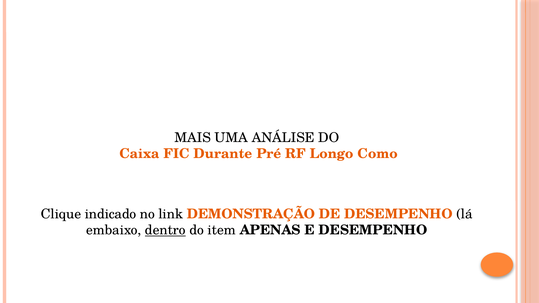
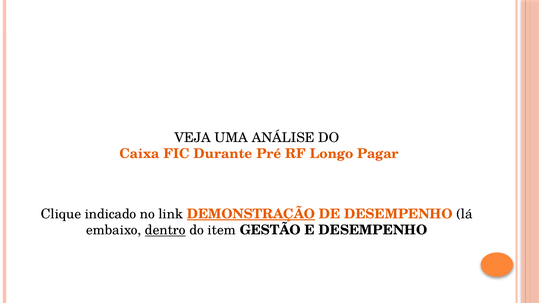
MAIS: MAIS -> VEJA
Como: Como -> Pagar
DEMONSTRAÇÃO underline: none -> present
APENAS: APENAS -> GESTÃO
